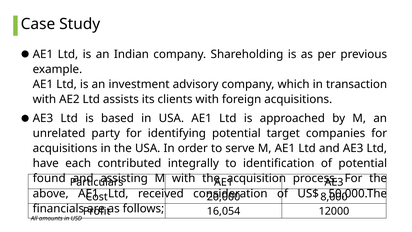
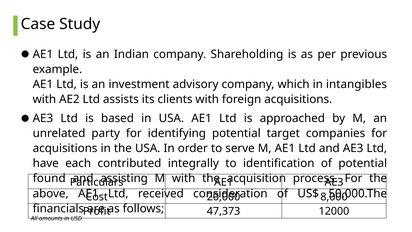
transaction: transaction -> intangibles
16,054: 16,054 -> 47,373
